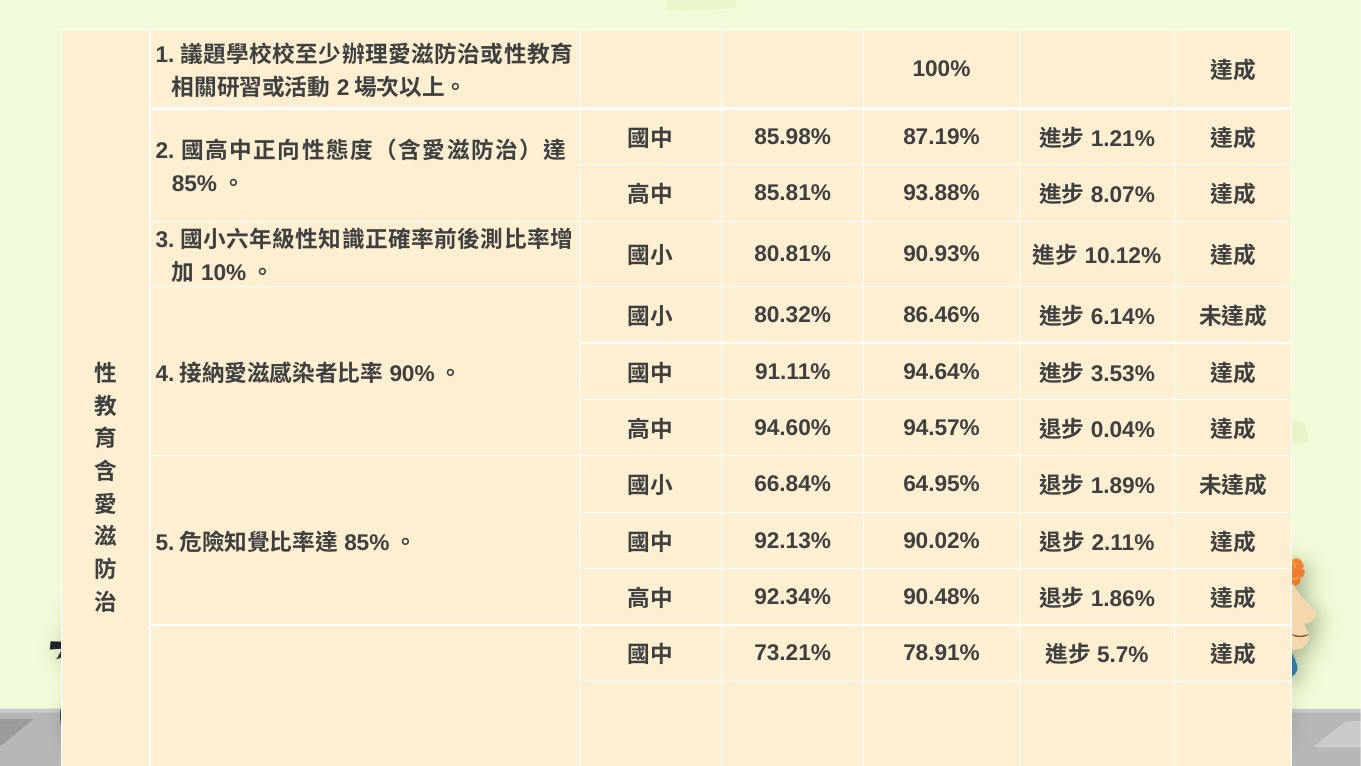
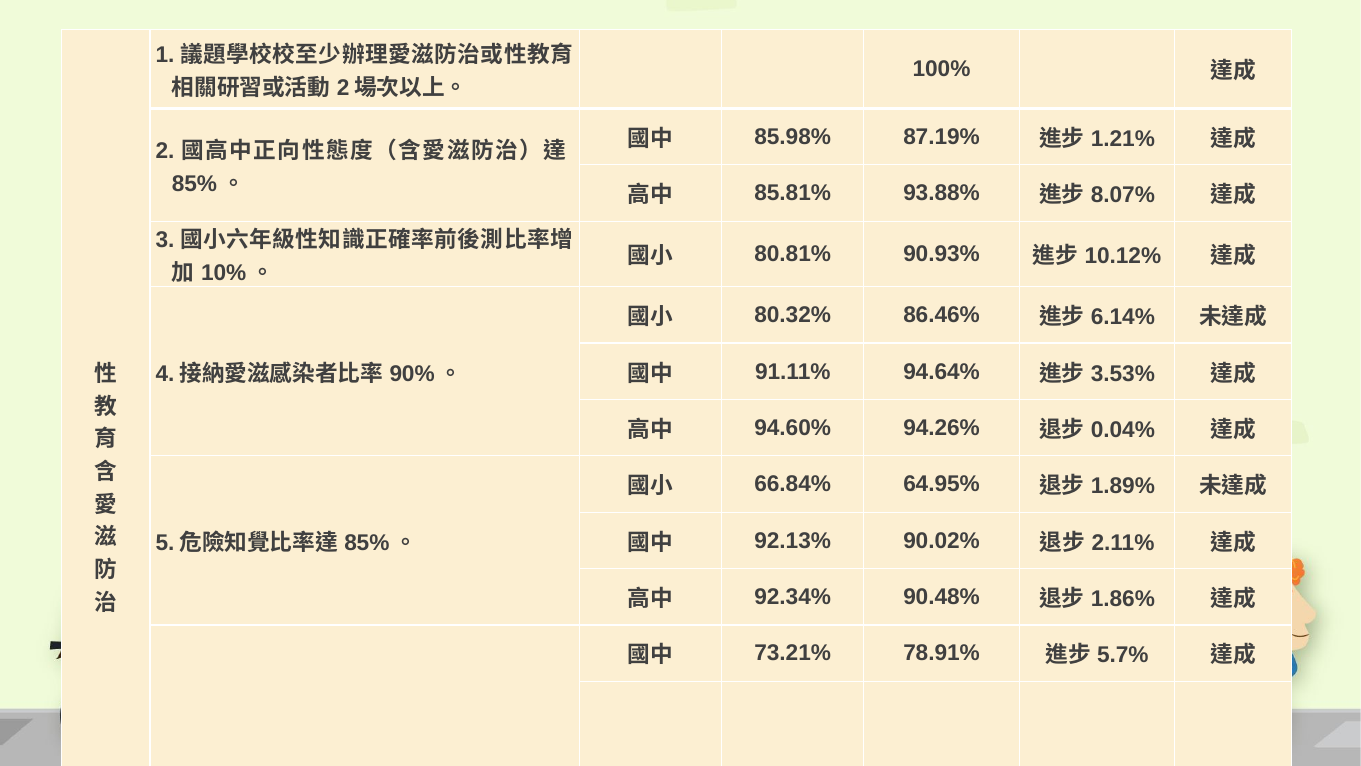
94.57%: 94.57% -> 94.26%
